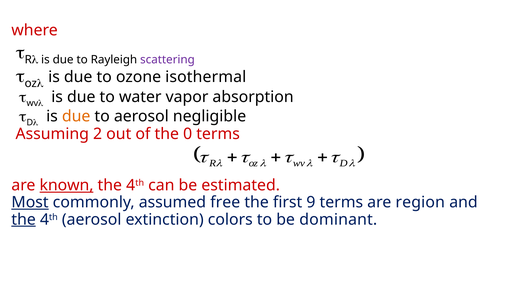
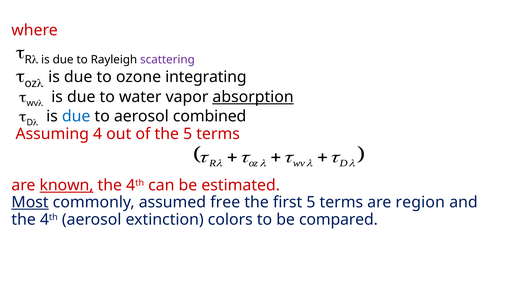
isothermal: isothermal -> integrating
absorption underline: none -> present
due at (76, 116) colour: orange -> blue
negligible: negligible -> combined
2: 2 -> 4
the 0: 0 -> 5
first 9: 9 -> 5
the at (24, 220) underline: present -> none
dominant: dominant -> compared
